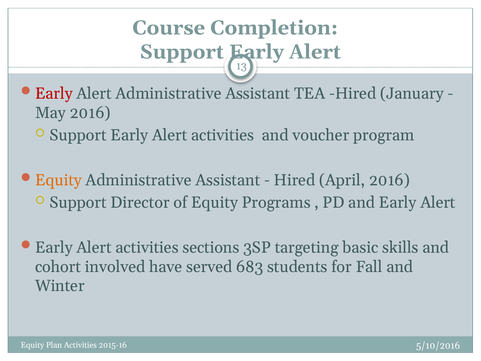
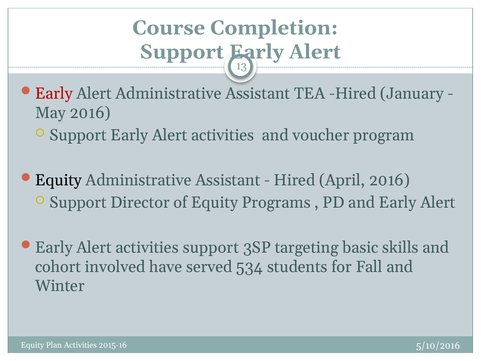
Equity at (58, 180) colour: orange -> black
activities sections: sections -> support
683: 683 -> 534
